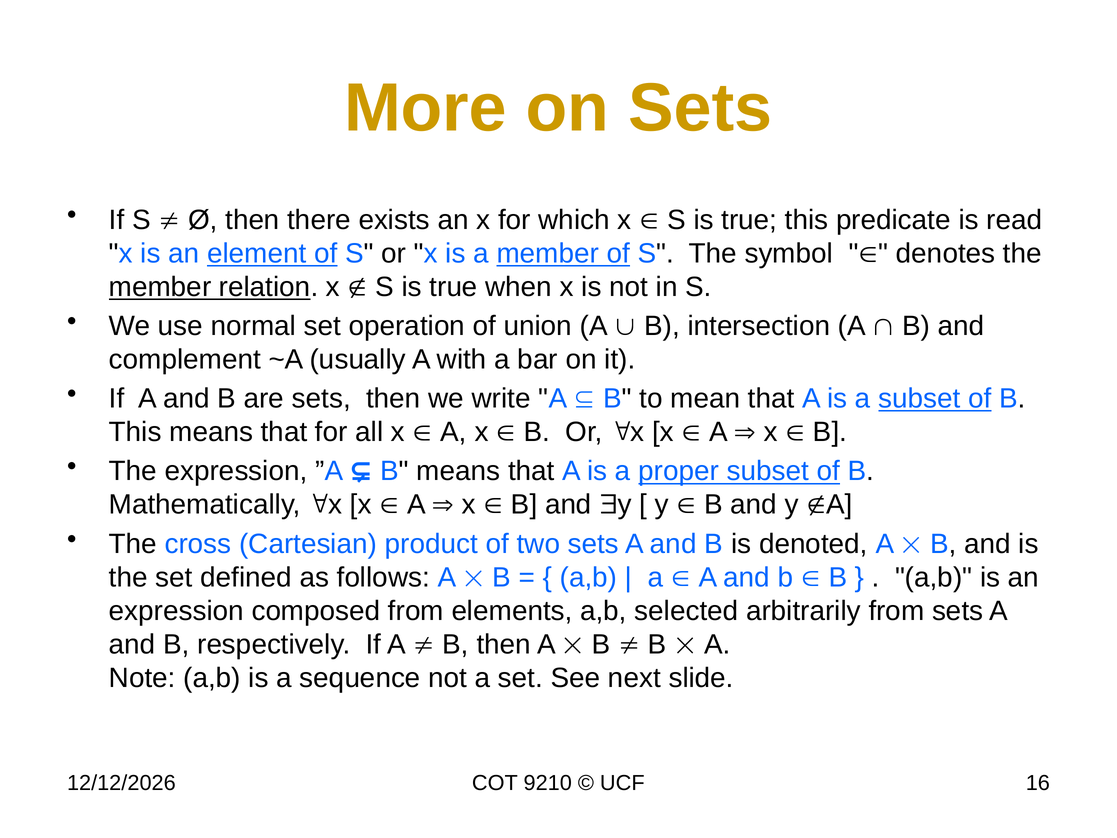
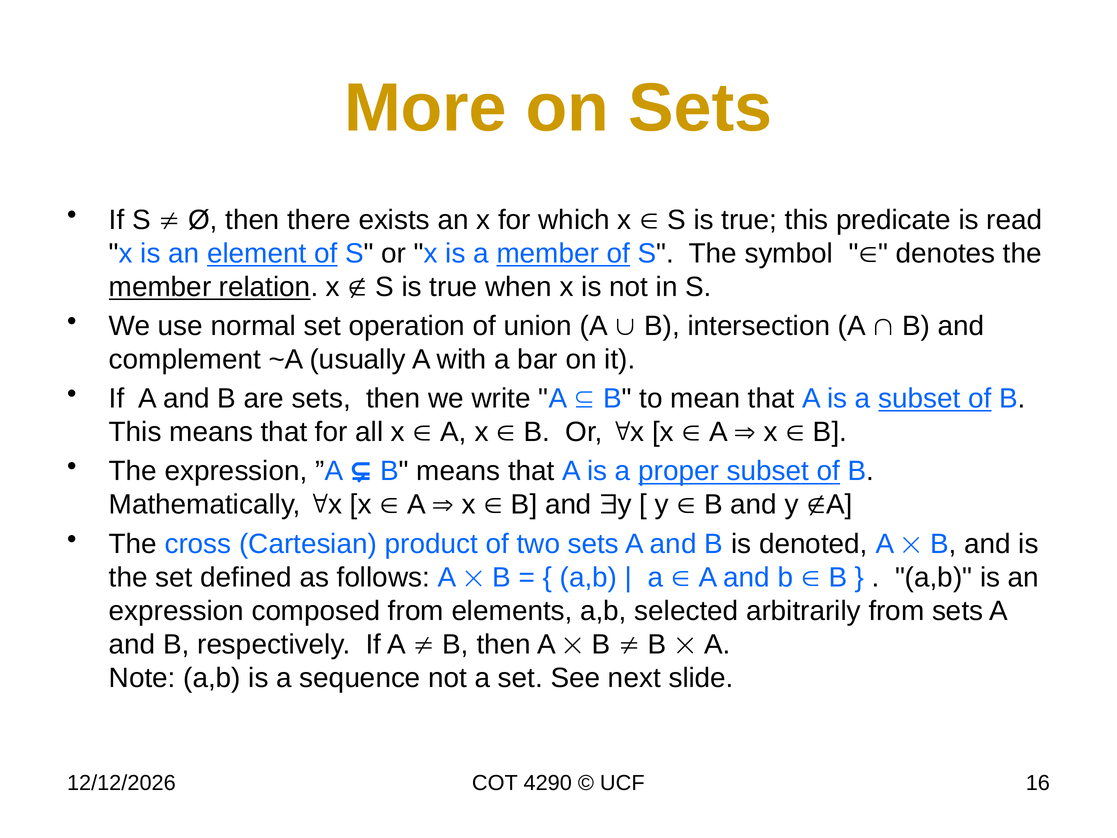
9210: 9210 -> 4290
